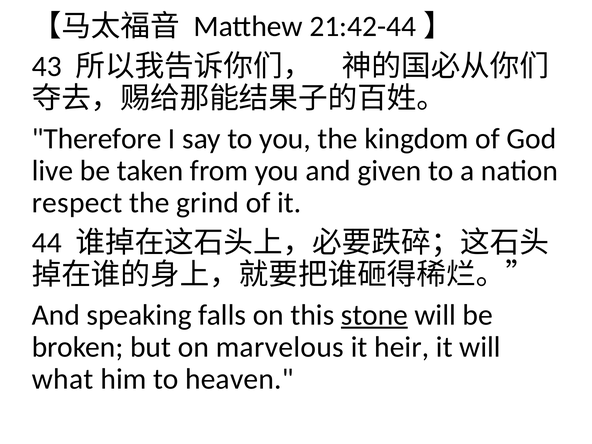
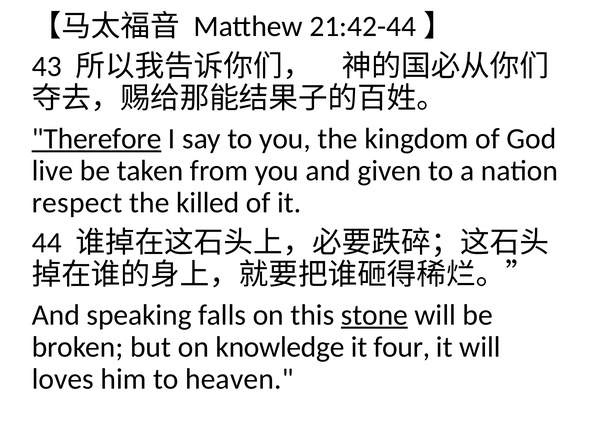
Therefore underline: none -> present
grind: grind -> killed
marvelous: marvelous -> knowledge
heir: heir -> four
what: what -> loves
